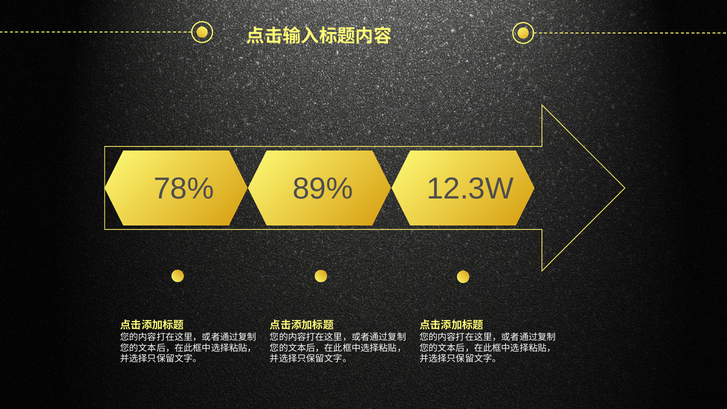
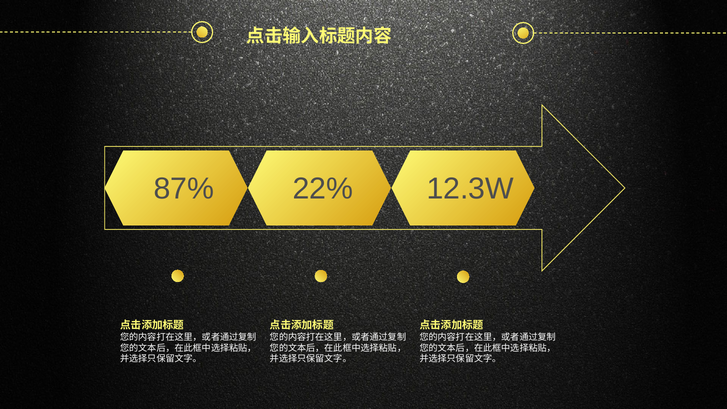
78%: 78% -> 87%
89%: 89% -> 22%
